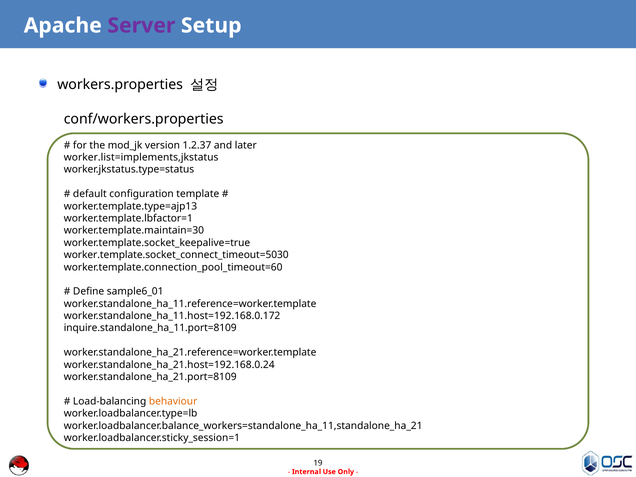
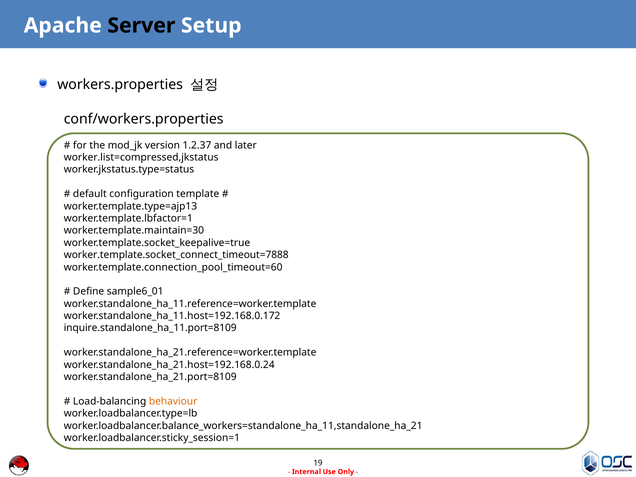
Server colour: purple -> black
worker.list=implements,jkstatus: worker.list=implements,jkstatus -> worker.list=compressed,jkstatus
worker.template.socket_connect_timeout=5030: worker.template.socket_connect_timeout=5030 -> worker.template.socket_connect_timeout=7888
